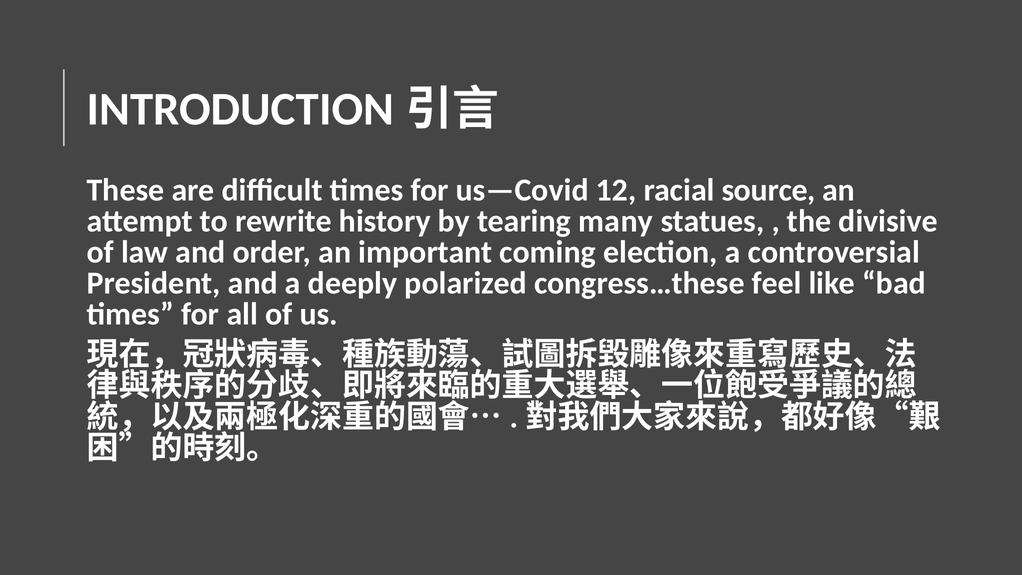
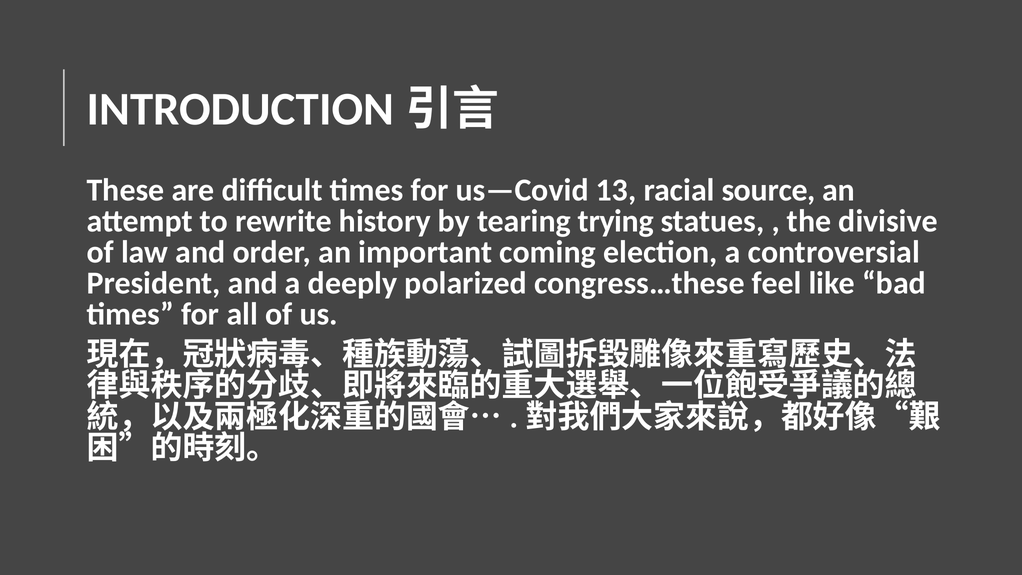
12: 12 -> 13
many: many -> trying
